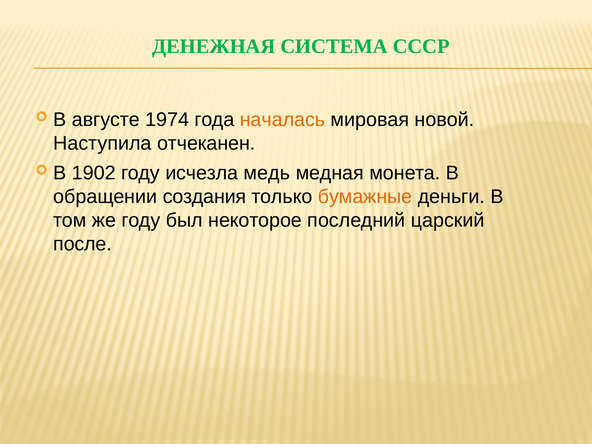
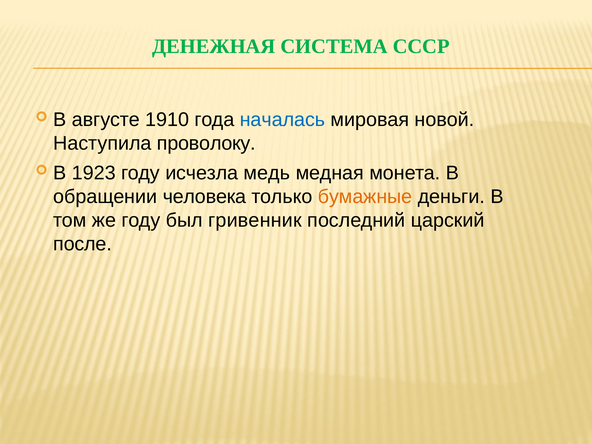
1974: 1974 -> 1910
началась colour: orange -> blue
отчеканен: отчеканен -> проволоку
1902: 1902 -> 1923
создания: создания -> человека
некоторое: некоторое -> гривенник
